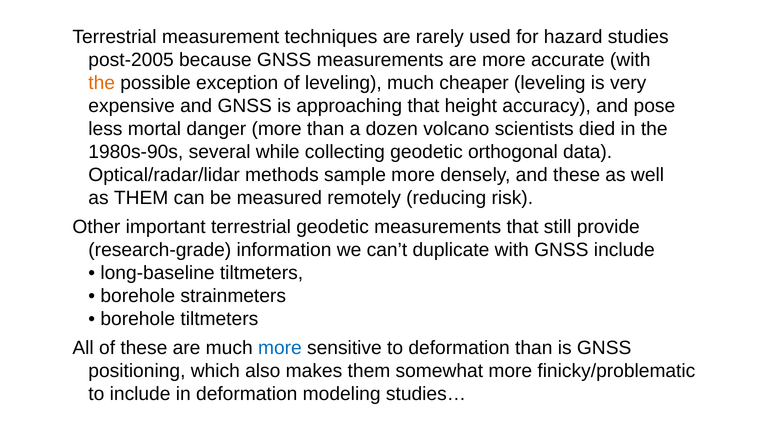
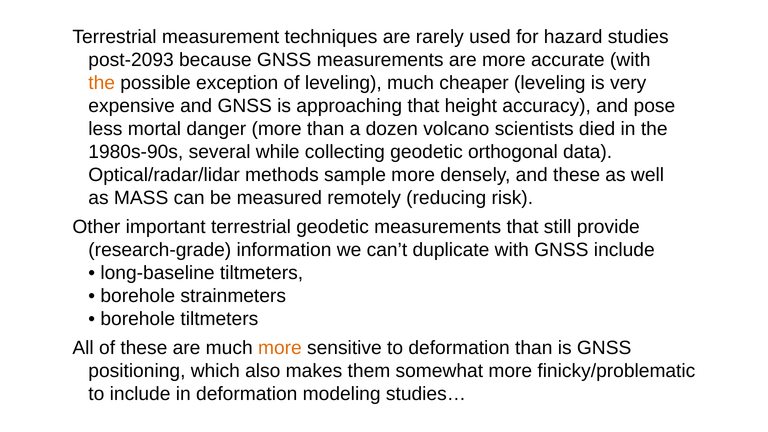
post-2005: post-2005 -> post-2093
as THEM: THEM -> MASS
more at (280, 348) colour: blue -> orange
